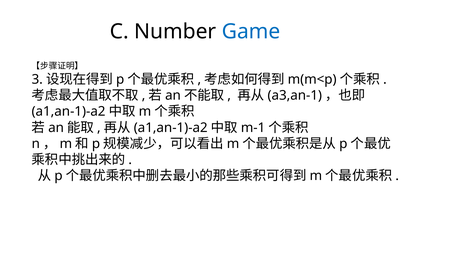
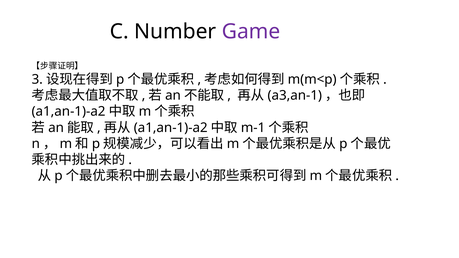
Game colour: blue -> purple
